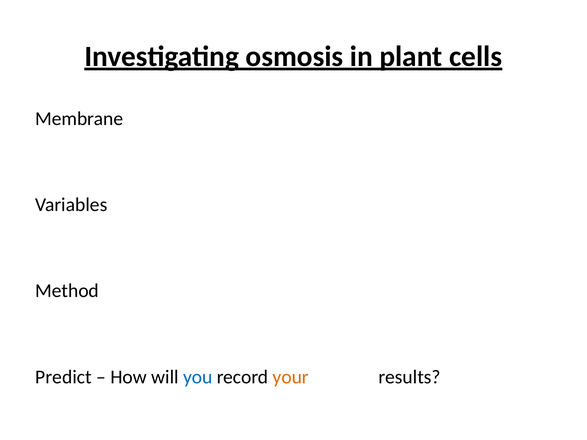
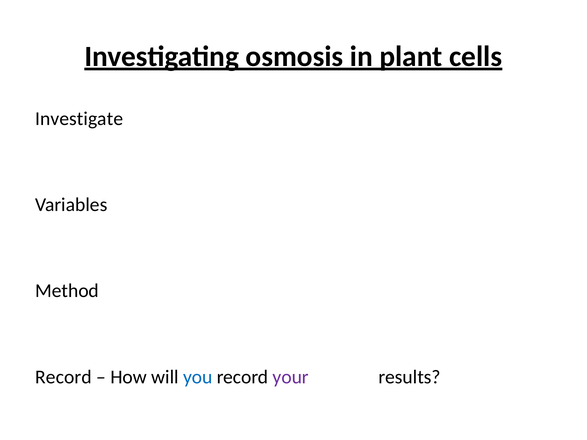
Membrane: Membrane -> Investigate
Predict at (63, 377): Predict -> Record
your colour: orange -> purple
